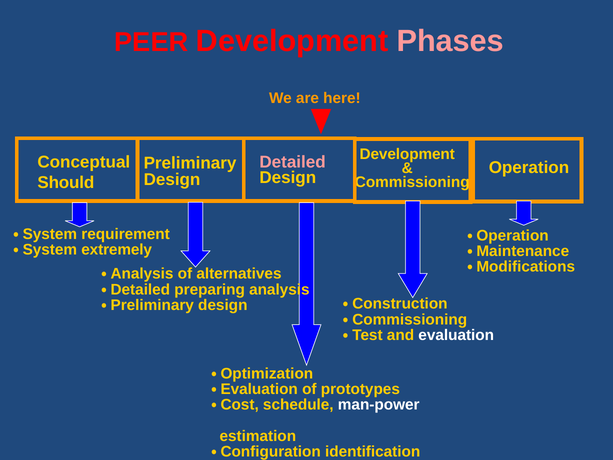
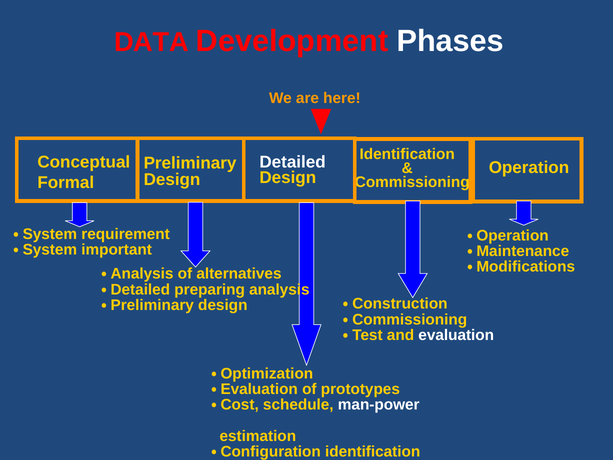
PEER: PEER -> DATA
Phases colour: pink -> white
Development at (407, 154): Development -> Identification
Detailed colour: pink -> white
Should: Should -> Formal
extremely: extremely -> important
